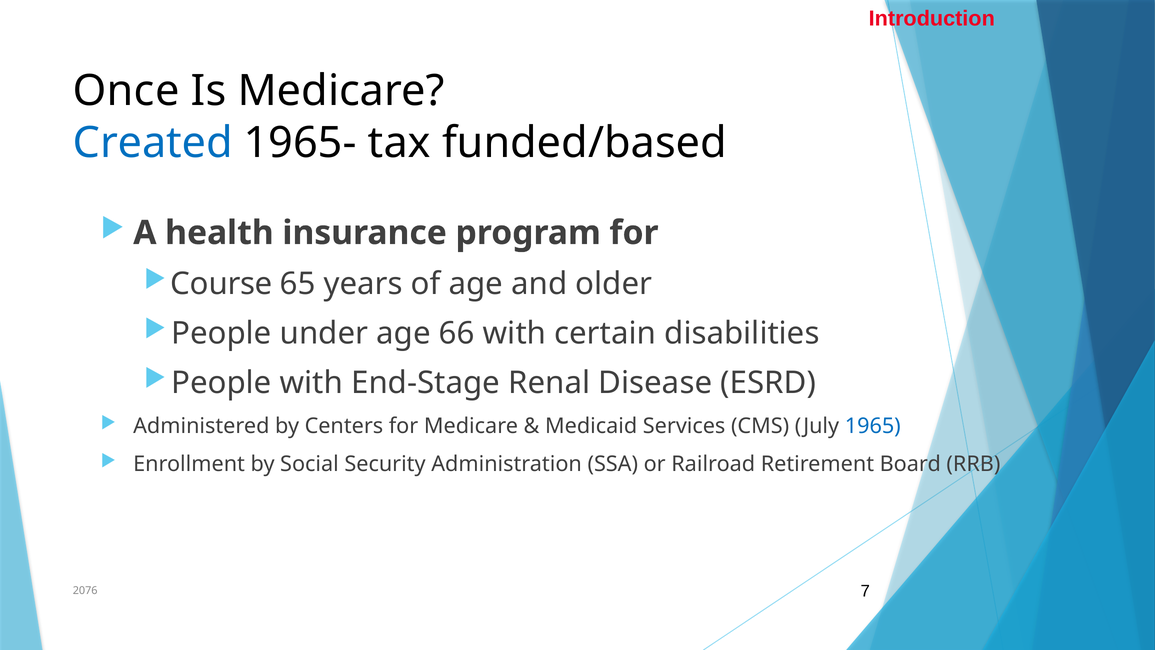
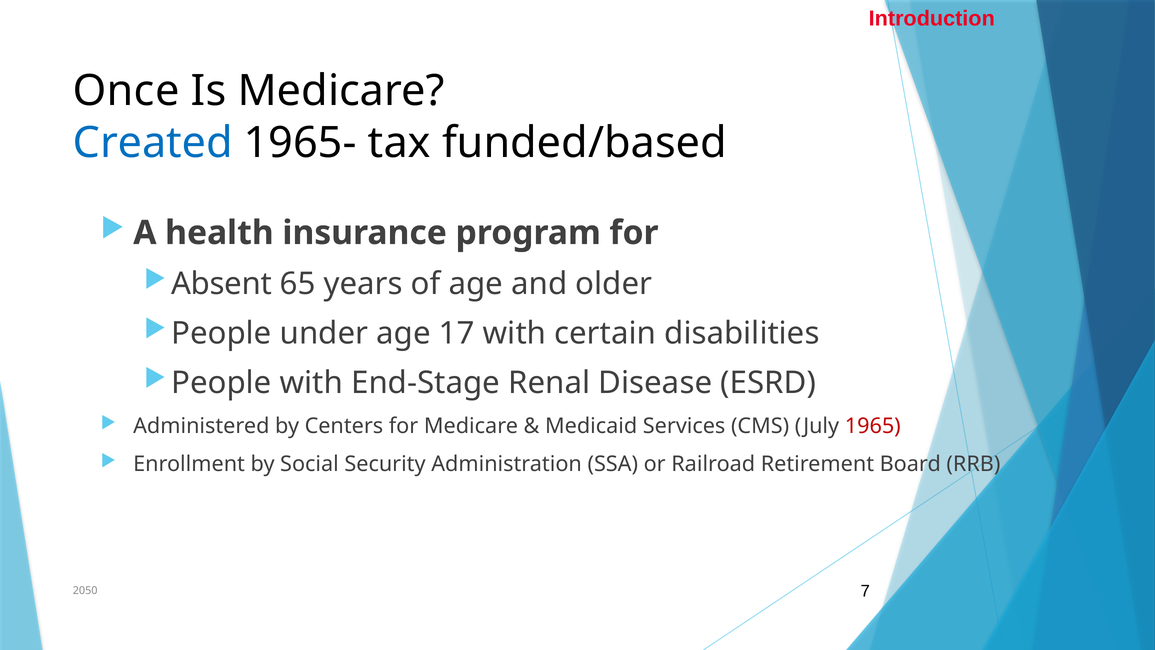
Course: Course -> Absent
66: 66 -> 17
1965 colour: blue -> red
2076: 2076 -> 2050
